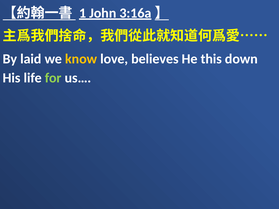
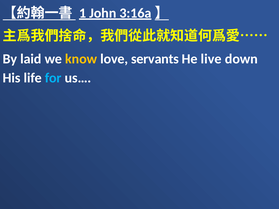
believes: believes -> servants
this: this -> live
for colour: light green -> light blue
